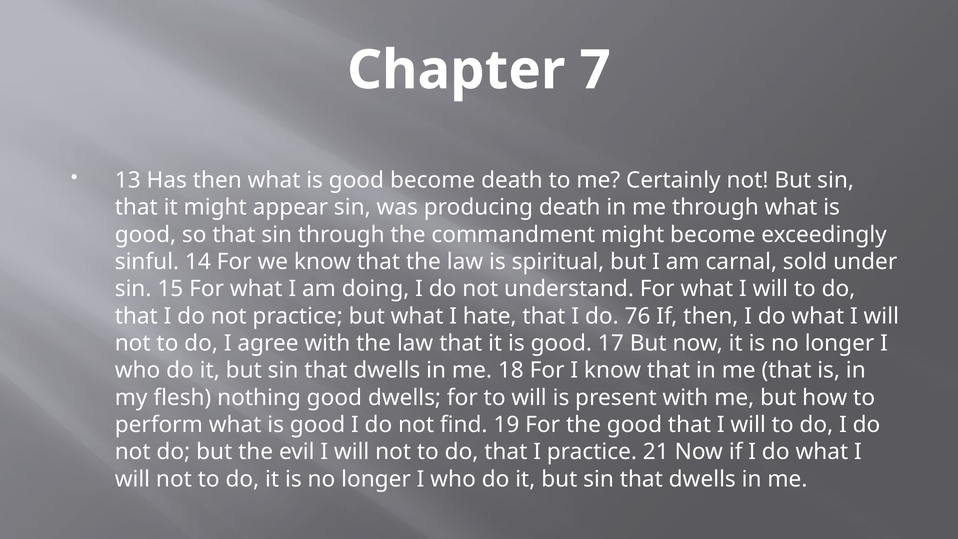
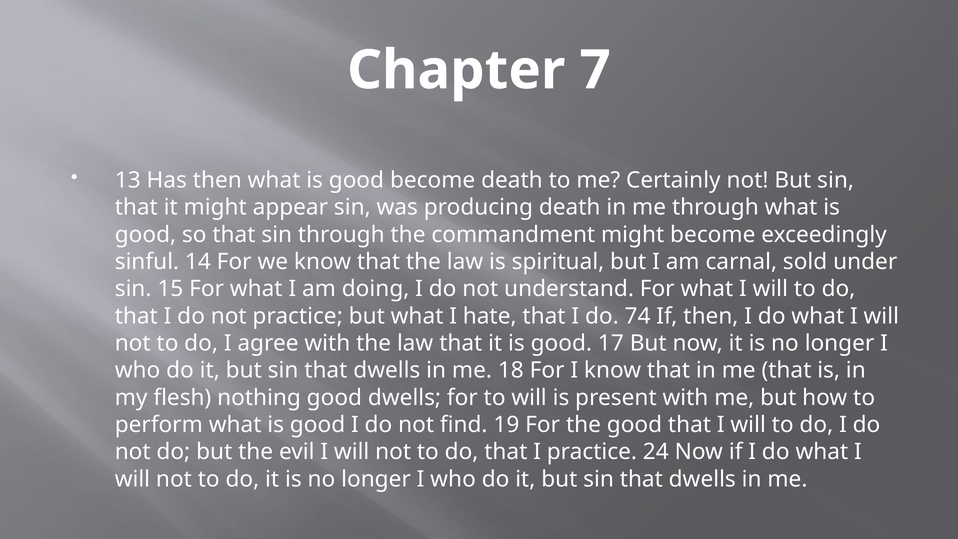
76: 76 -> 74
21: 21 -> 24
